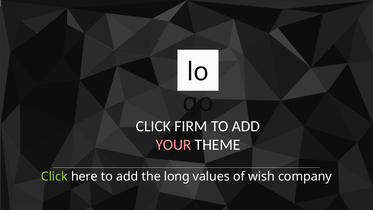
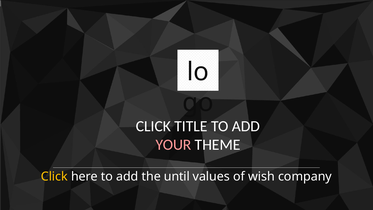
FIRM: FIRM -> TITLE
Click at (54, 176) colour: light green -> yellow
long: long -> until
